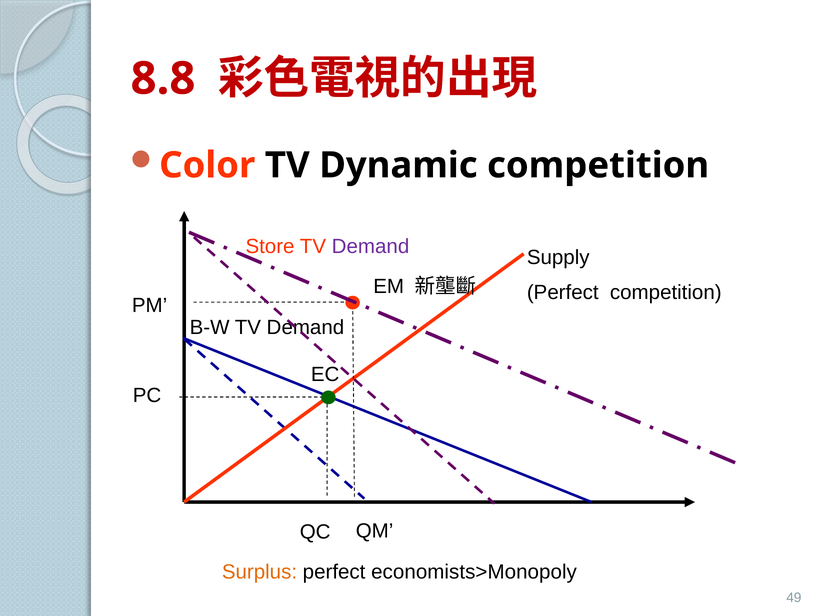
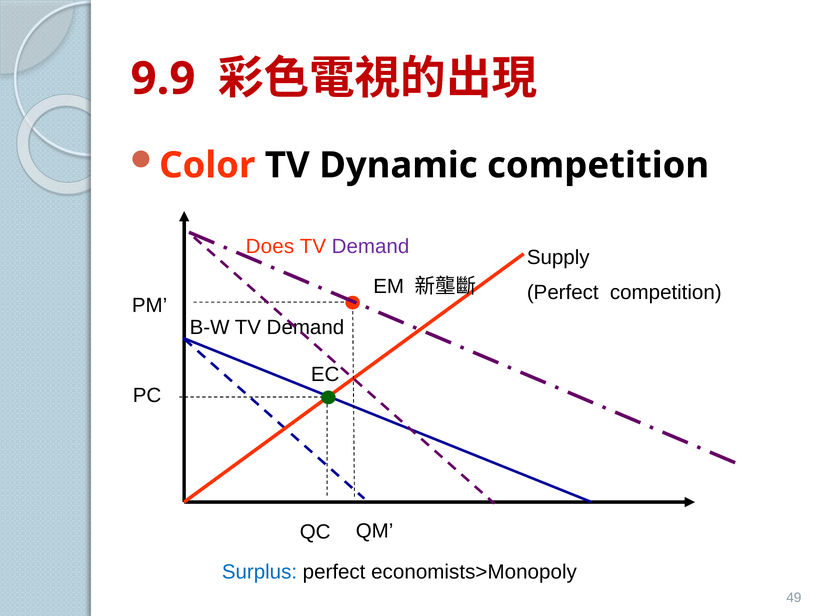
8.8: 8.8 -> 9.9
Store: Store -> Does
Surplus colour: orange -> blue
